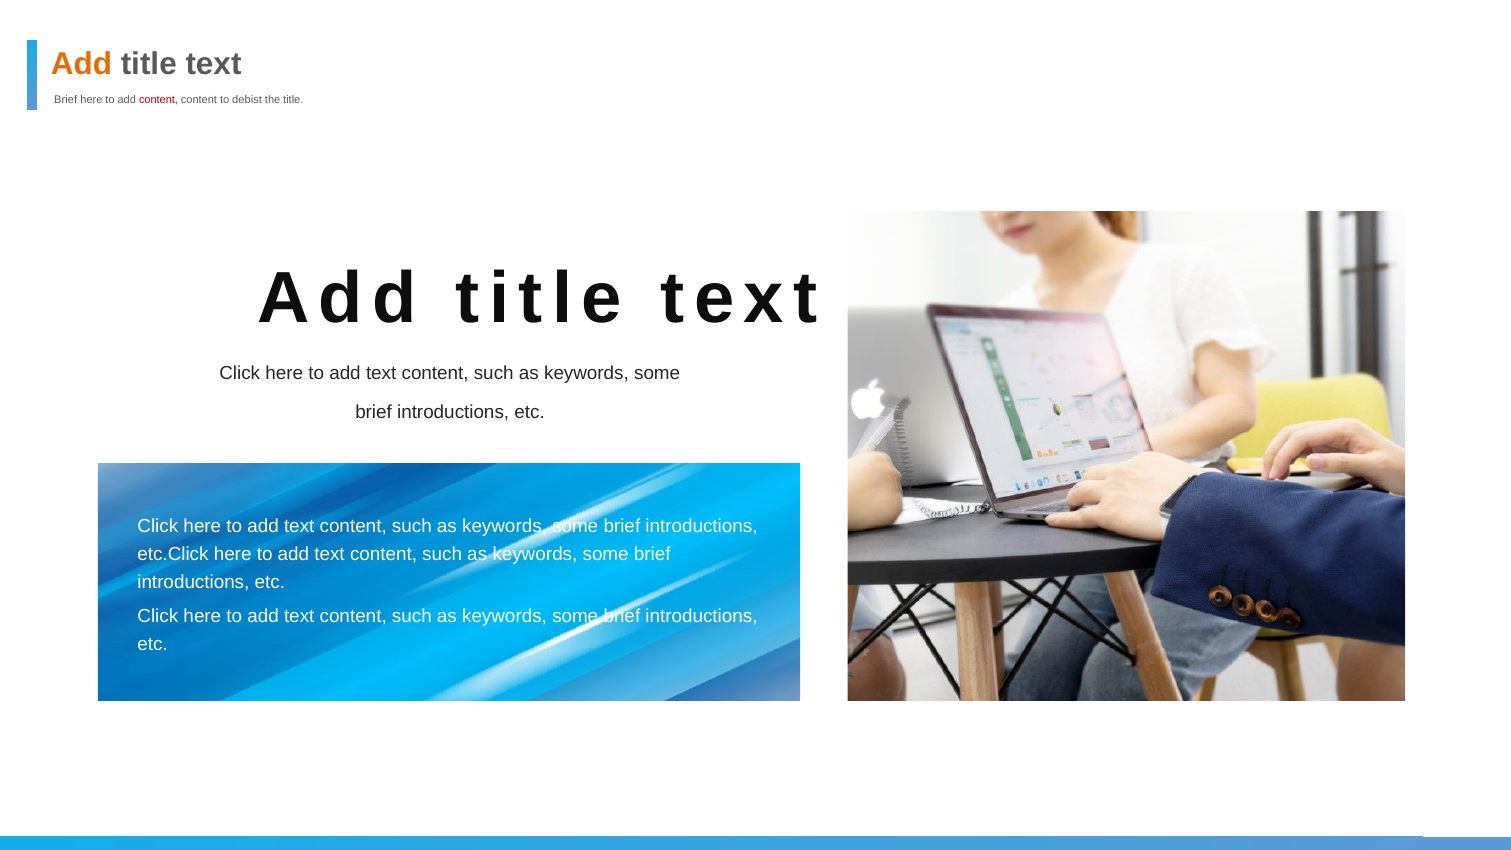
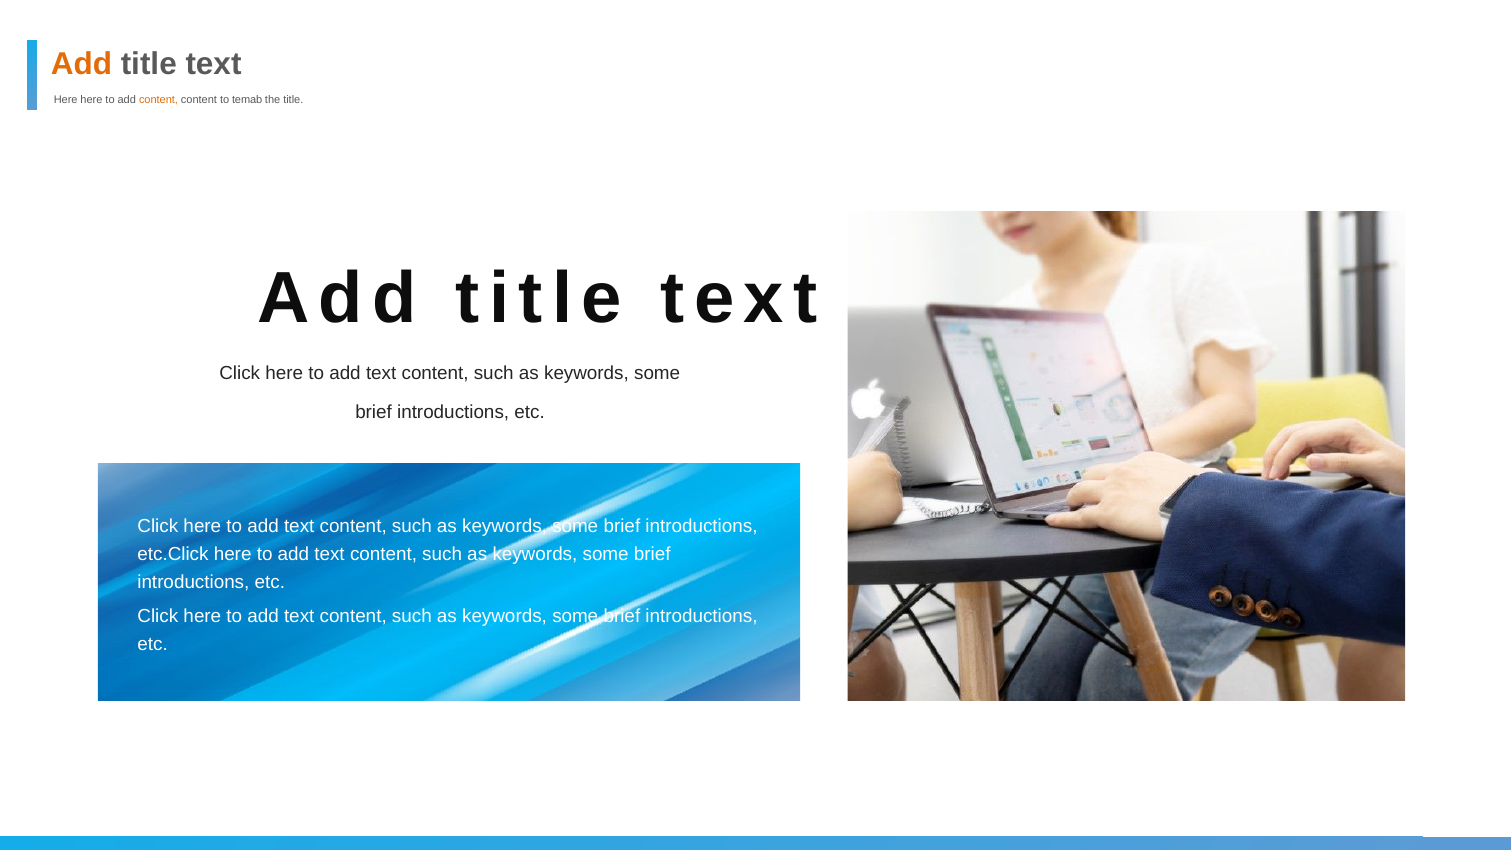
Brief at (66, 100): Brief -> Here
content at (159, 100) colour: red -> orange
debist: debist -> temab
